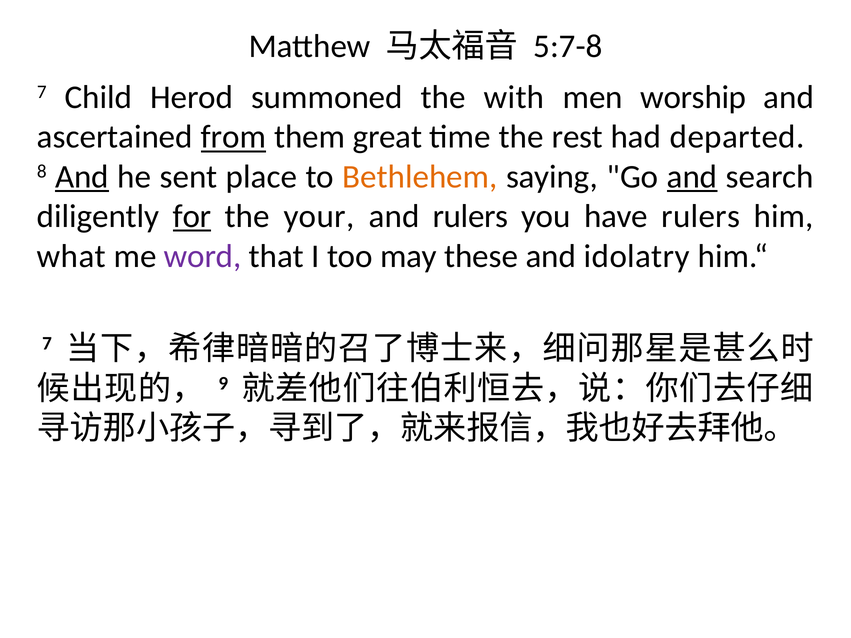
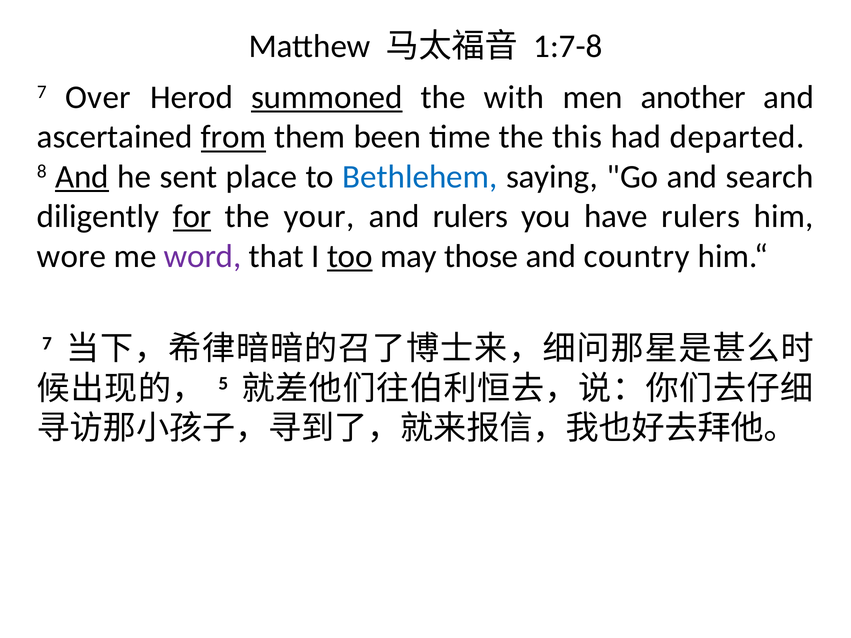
5:7-8: 5:7-8 -> 1:7-8
Child: Child -> Over
summoned underline: none -> present
worship: worship -> another
great: great -> been
rest: rest -> this
Bethlehem colour: orange -> blue
and at (692, 177) underline: present -> none
what: what -> wore
too underline: none -> present
these: these -> those
idolatry: idolatry -> country
9: 9 -> 5
